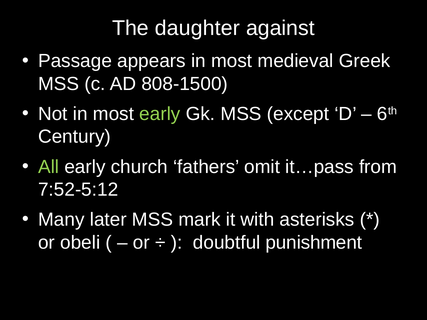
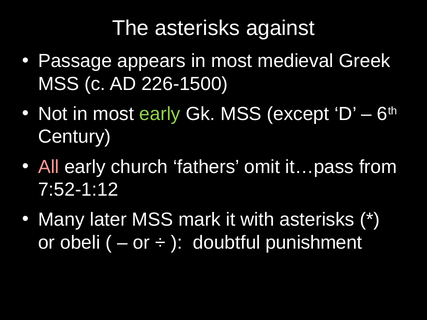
The daughter: daughter -> asterisks
808-1500: 808-1500 -> 226-1500
All colour: light green -> pink
7:52-5:12: 7:52-5:12 -> 7:52-1:12
